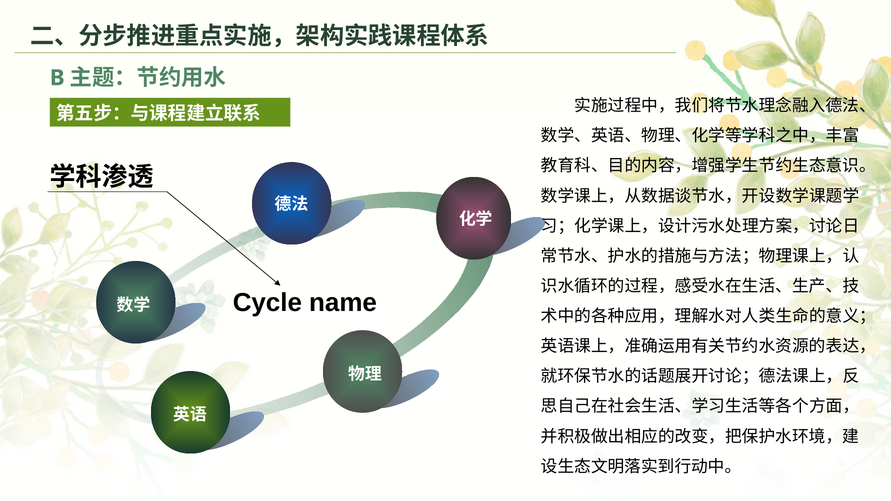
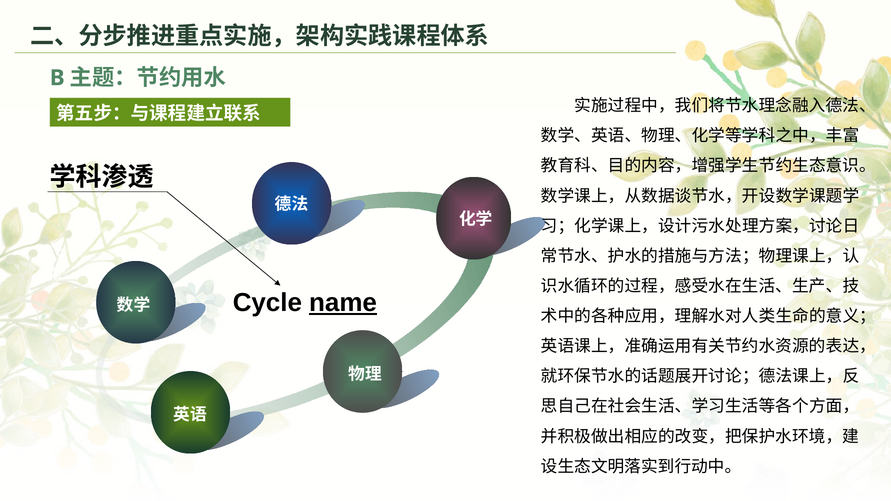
name underline: none -> present
